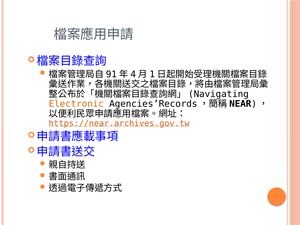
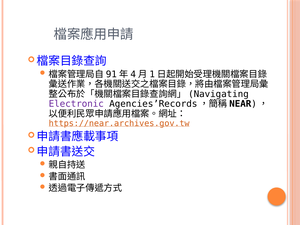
Electronic colour: orange -> purple
